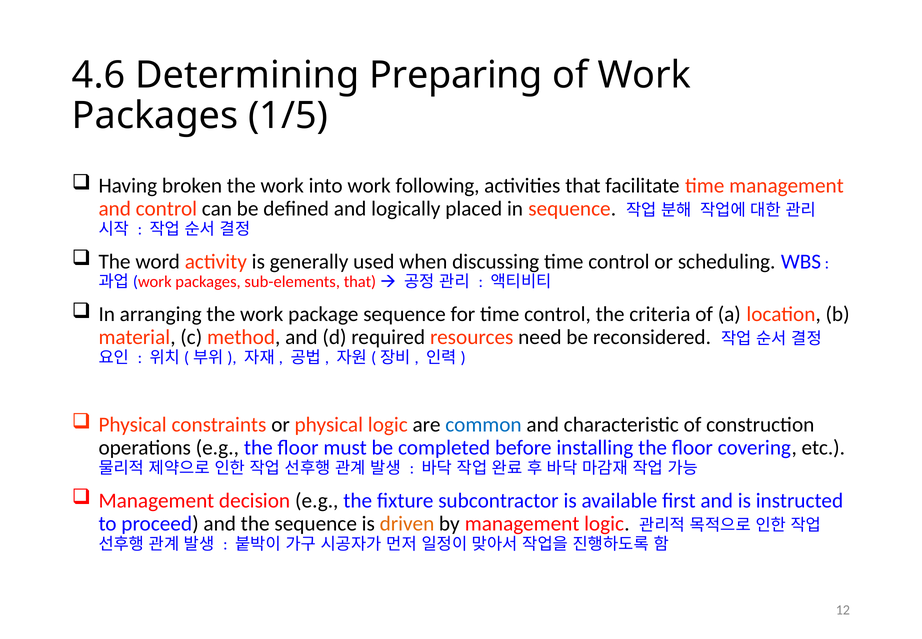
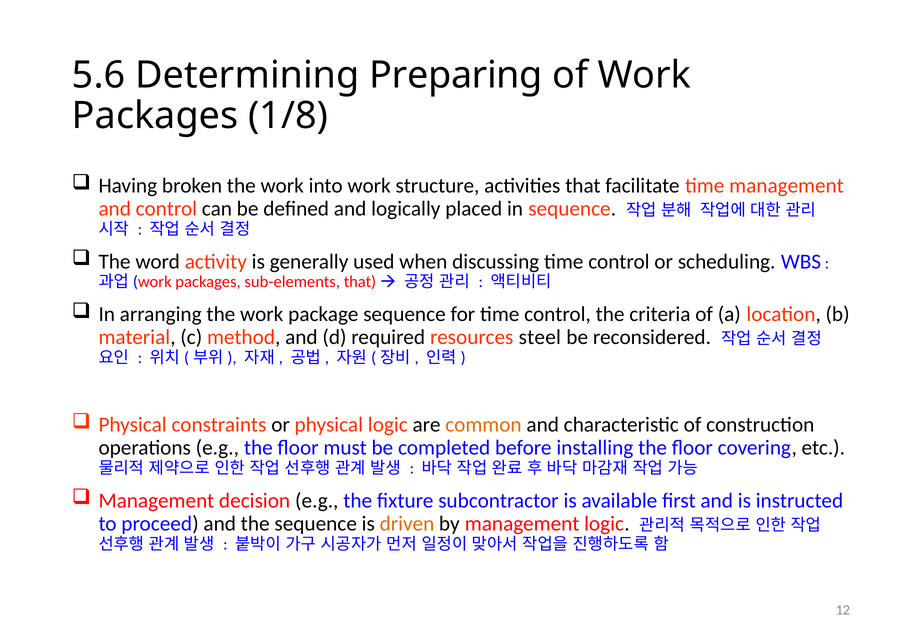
4.6: 4.6 -> 5.6
1/5: 1/5 -> 1/8
following: following -> structure
need: need -> steel
common colour: blue -> orange
